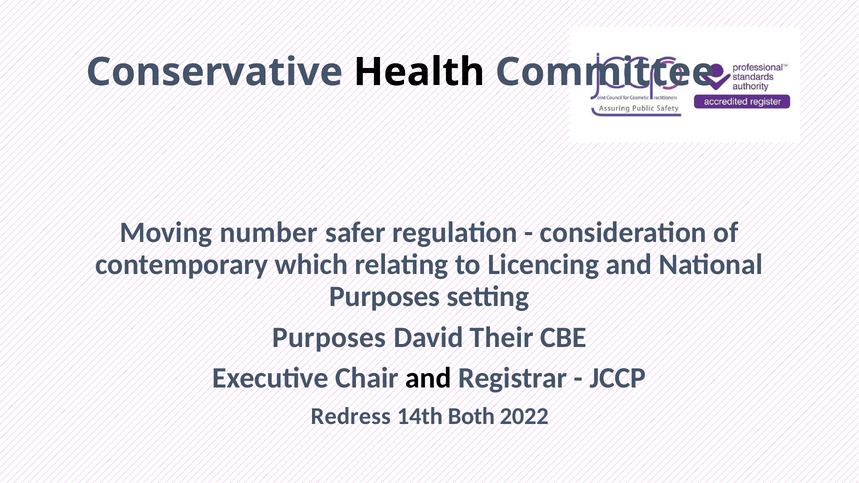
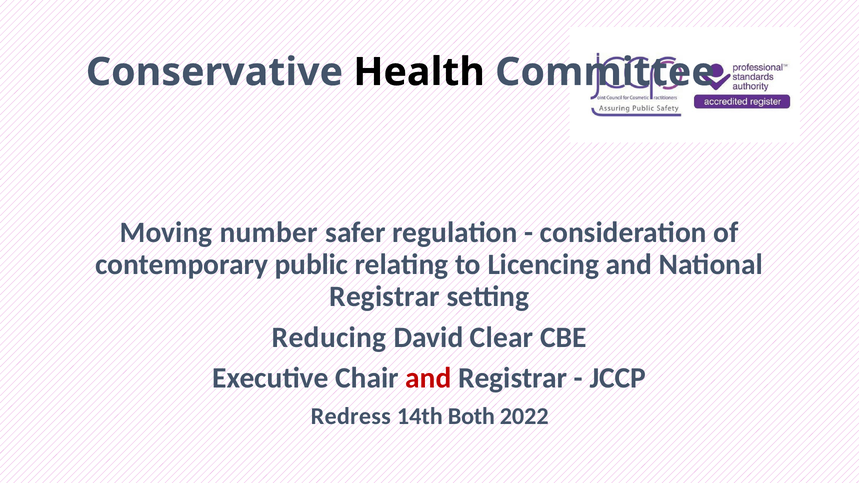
which: which -> public
Purposes at (385, 297): Purposes -> Registrar
Purposes at (329, 337): Purposes -> Reducing
Their: Their -> Clear
and at (429, 378) colour: black -> red
